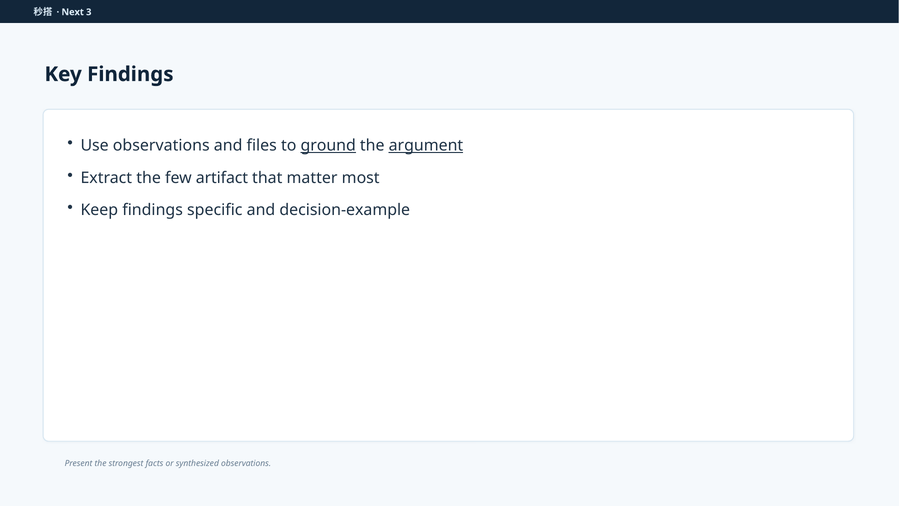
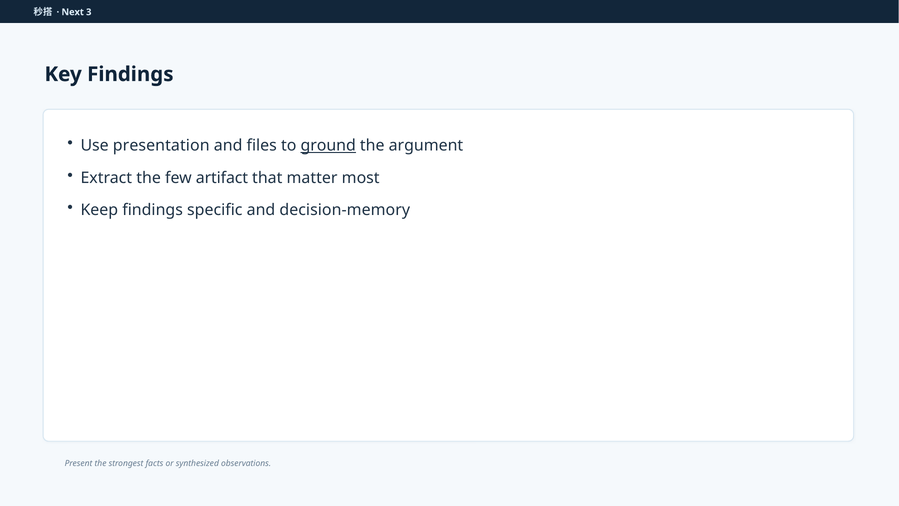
Use observations: observations -> presentation
argument underline: present -> none
decision-example: decision-example -> decision-memory
